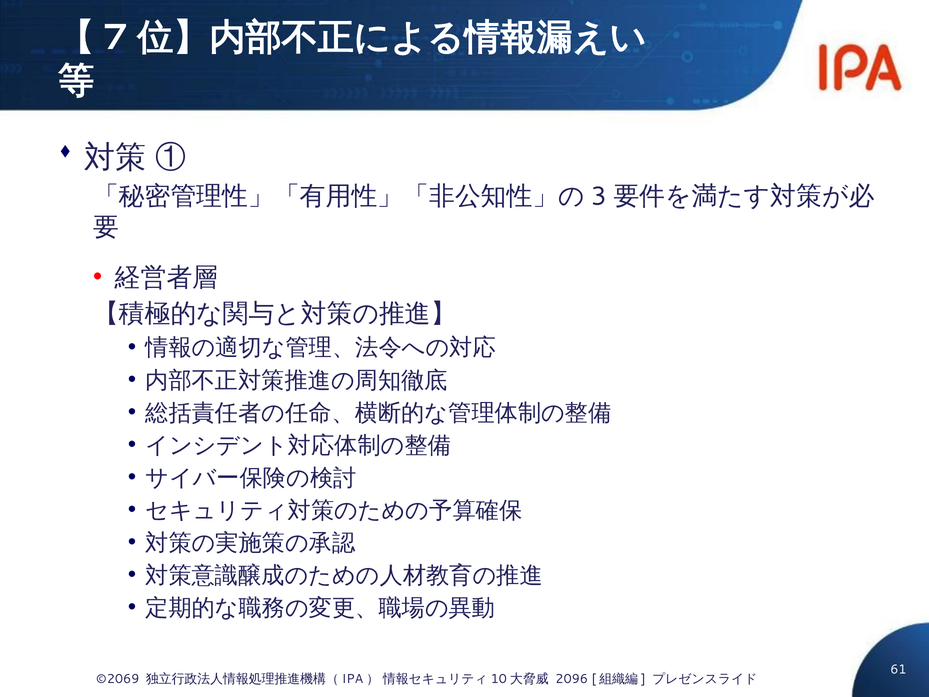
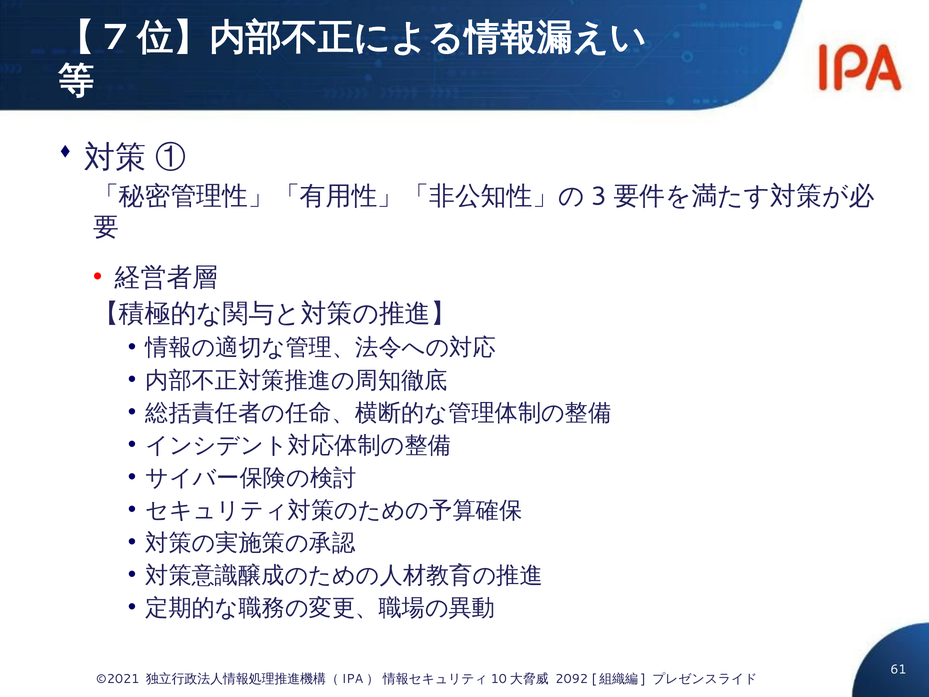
©2069: ©2069 -> ©2021
2096: 2096 -> 2092
